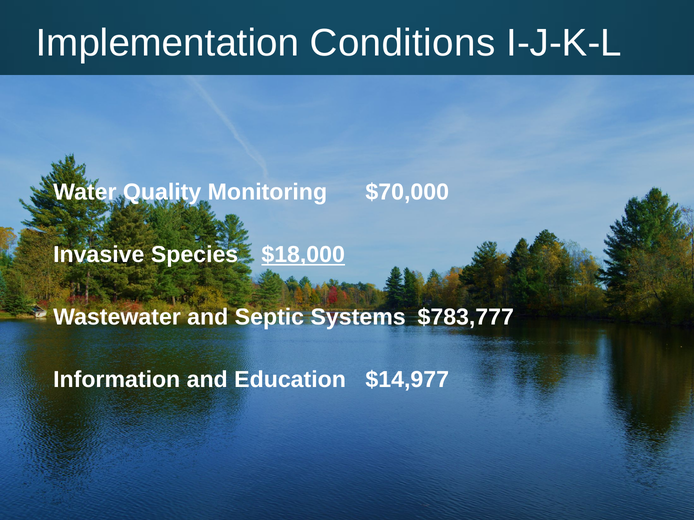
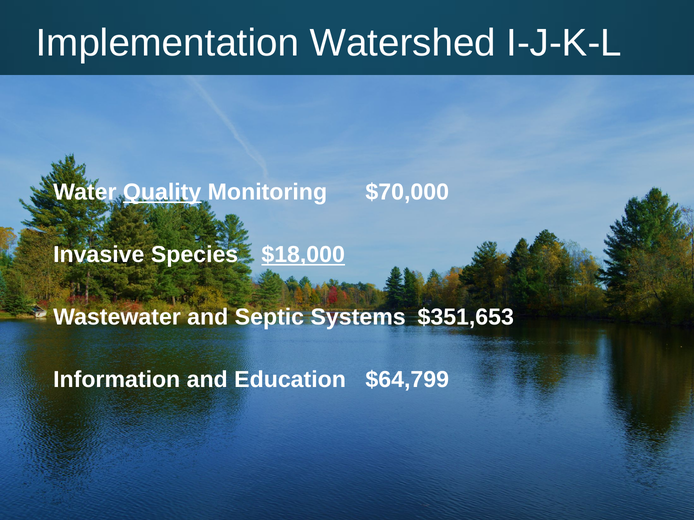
Conditions: Conditions -> Watershed
Quality underline: none -> present
$783,777: $783,777 -> $351,653
$14,977: $14,977 -> $64,799
